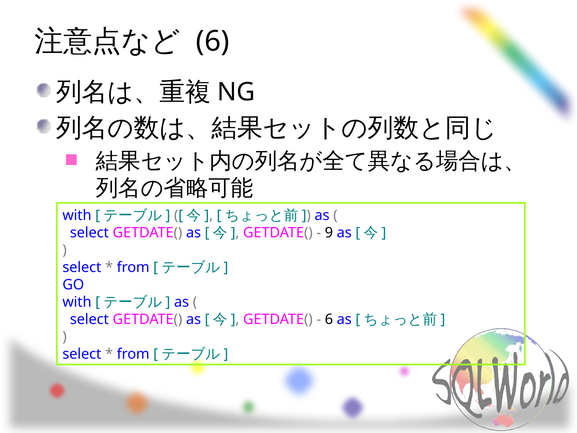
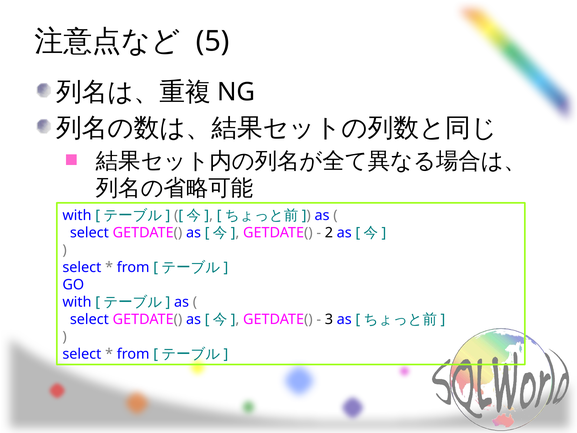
6 at (213, 41): 6 -> 5
9: 9 -> 2
6 at (329, 319): 6 -> 3
